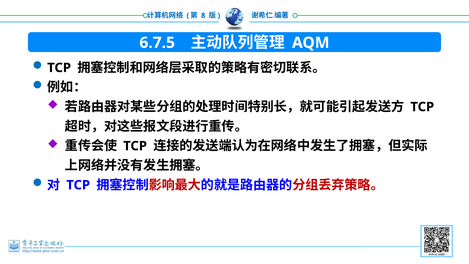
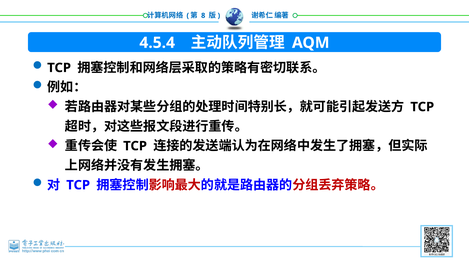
6.7.5: 6.7.5 -> 4.5.4
